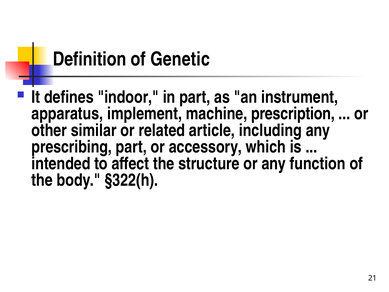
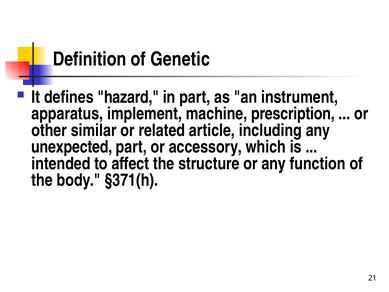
indoor: indoor -> hazard
prescribing: prescribing -> unexpected
§322(h: §322(h -> §371(h
